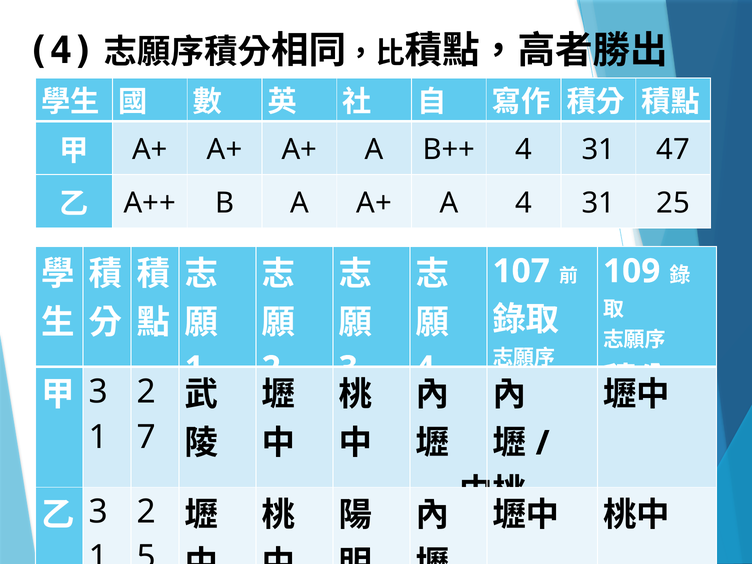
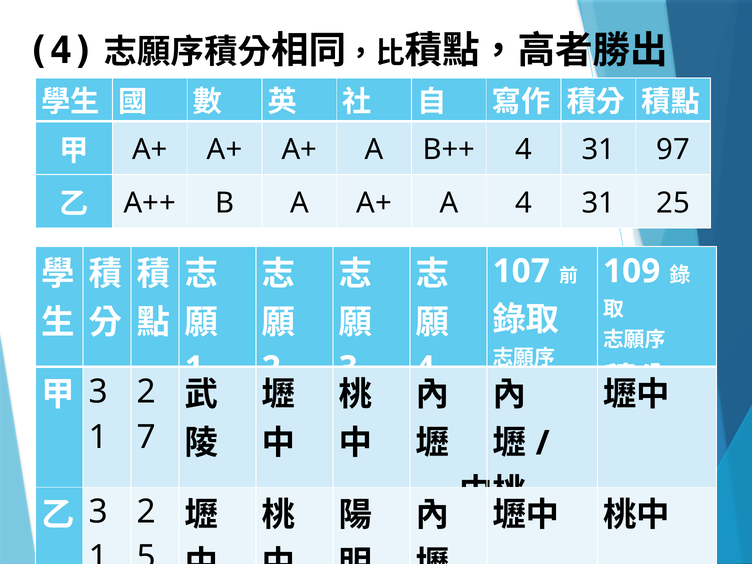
47: 47 -> 97
